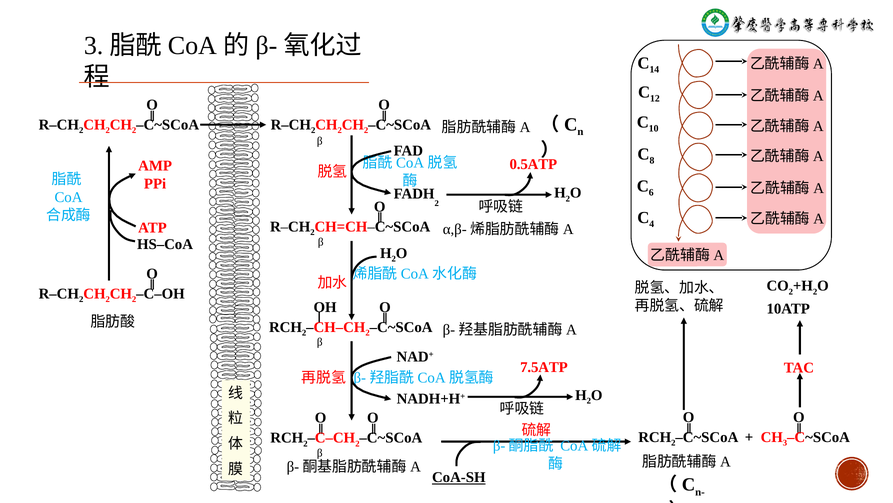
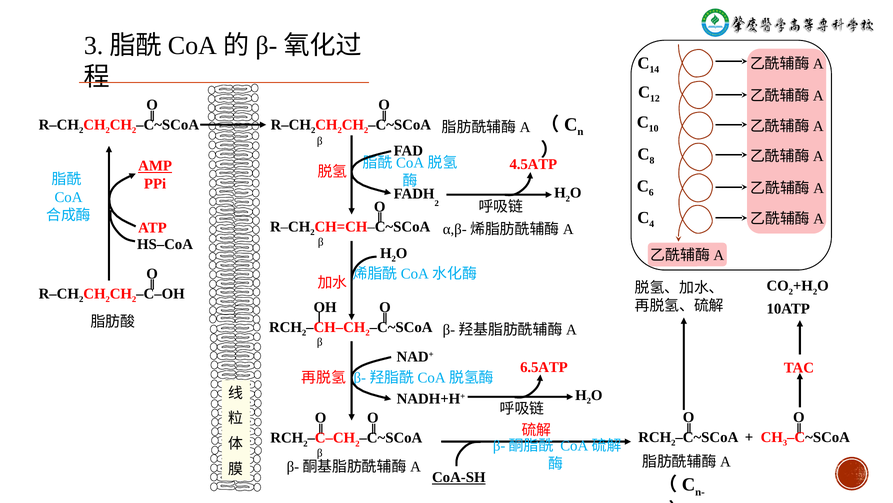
0.5ATP: 0.5ATP -> 4.5ATP
AMP underline: none -> present
7.5ATP: 7.5ATP -> 6.5ATP
